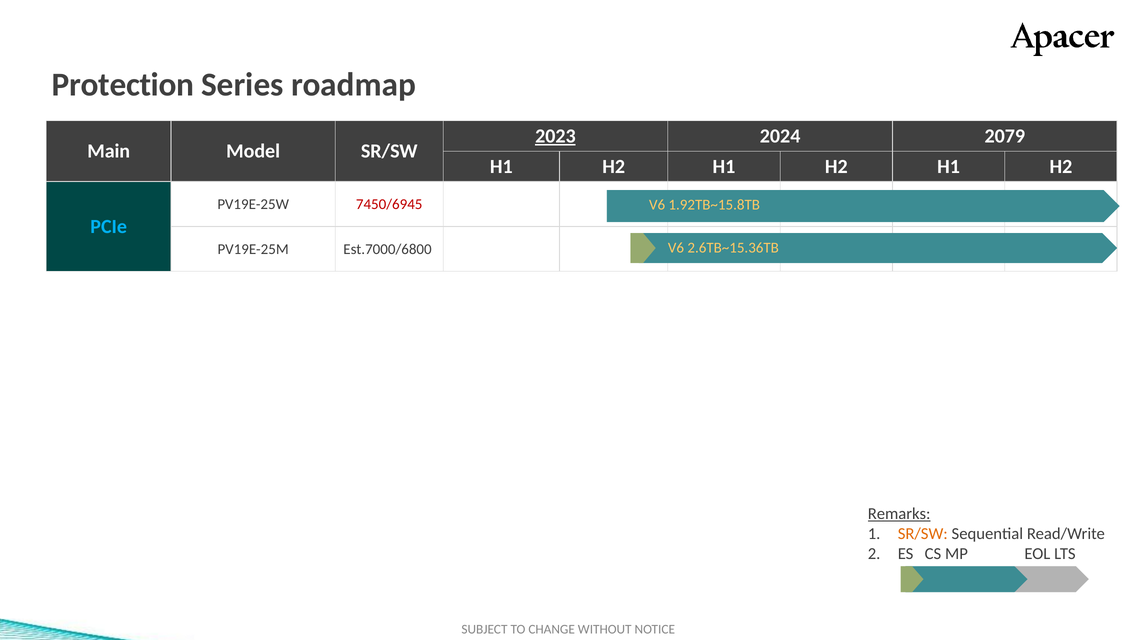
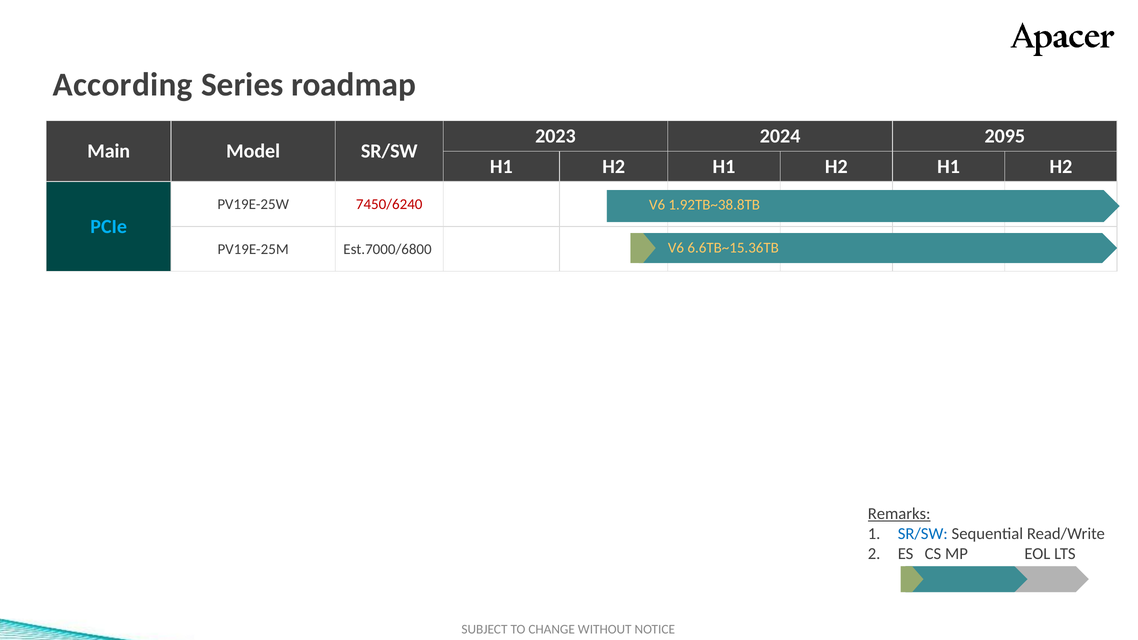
Protection: Protection -> According
2023 underline: present -> none
2079: 2079 -> 2095
7450/6945: 7450/6945 -> 7450/6240
1.92TB~15.8TB: 1.92TB~15.8TB -> 1.92TB~38.8TB
2.6TB~15.36TB: 2.6TB~15.36TB -> 6.6TB~15.36TB
SR/SW at (923, 534) colour: orange -> blue
